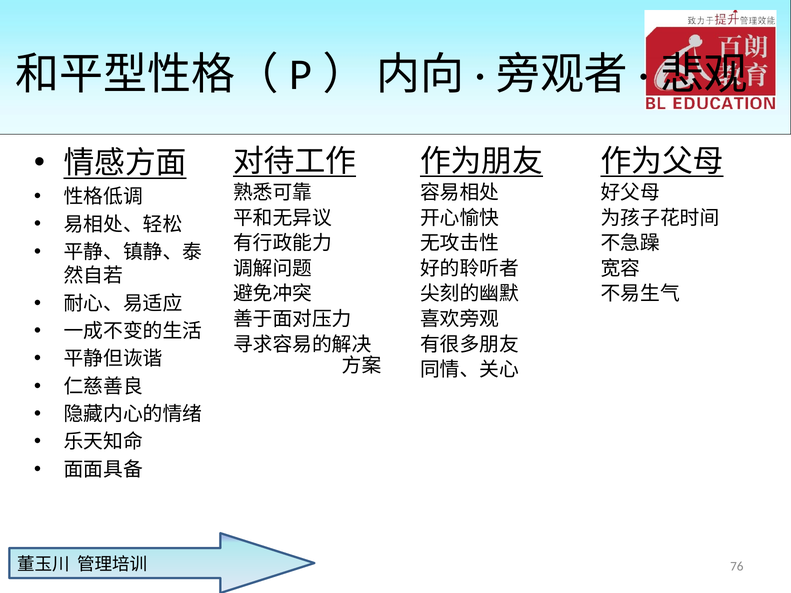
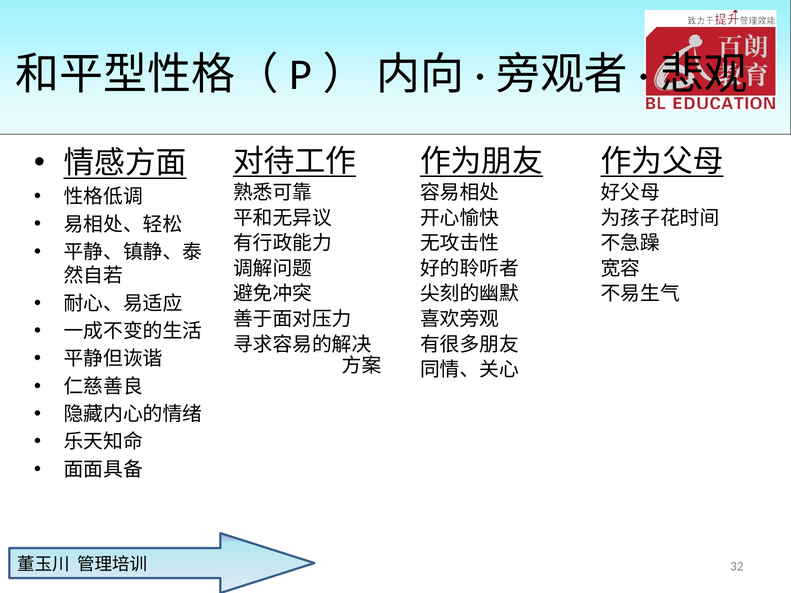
76: 76 -> 32
